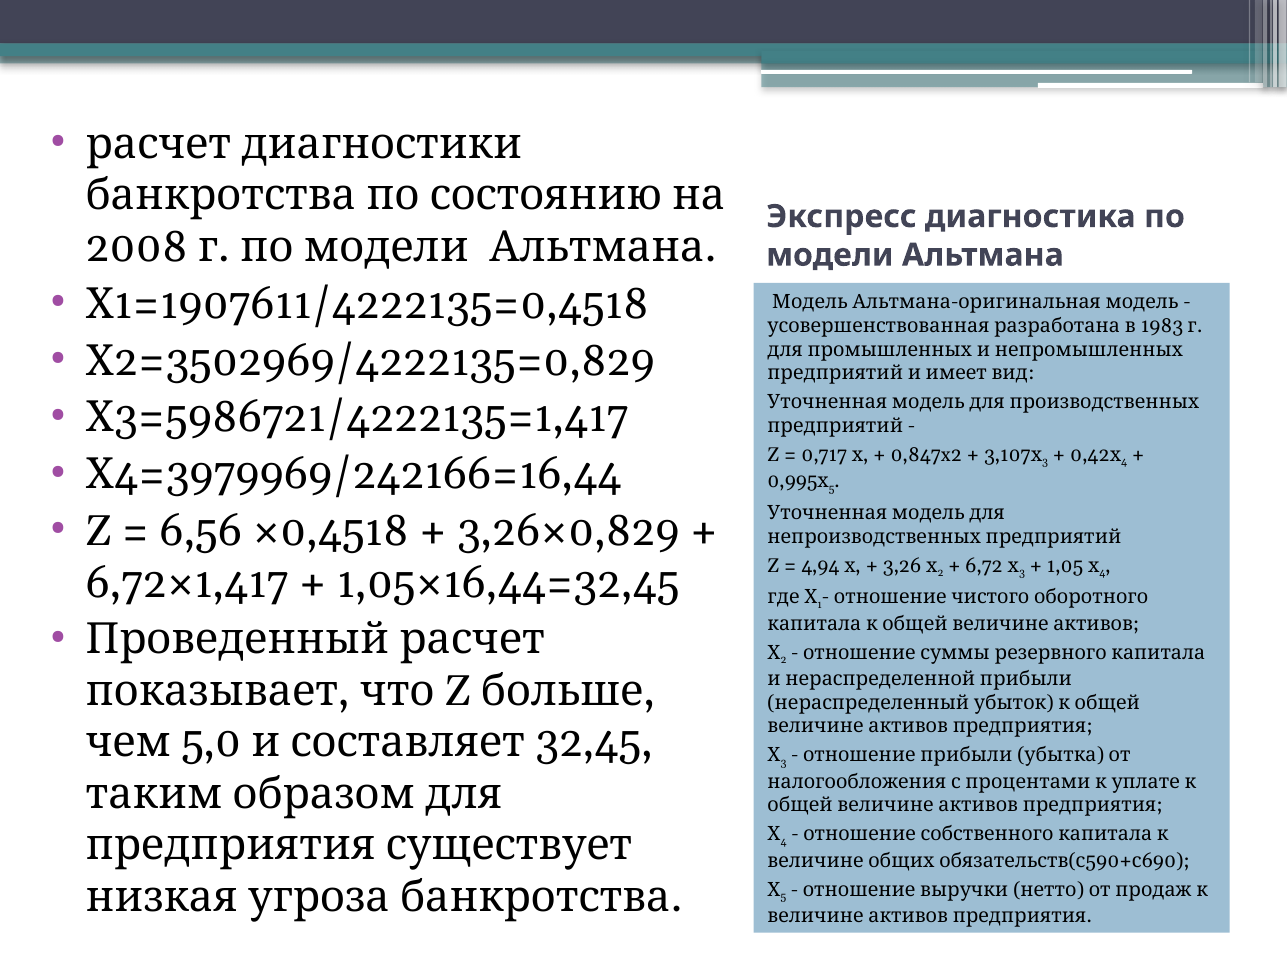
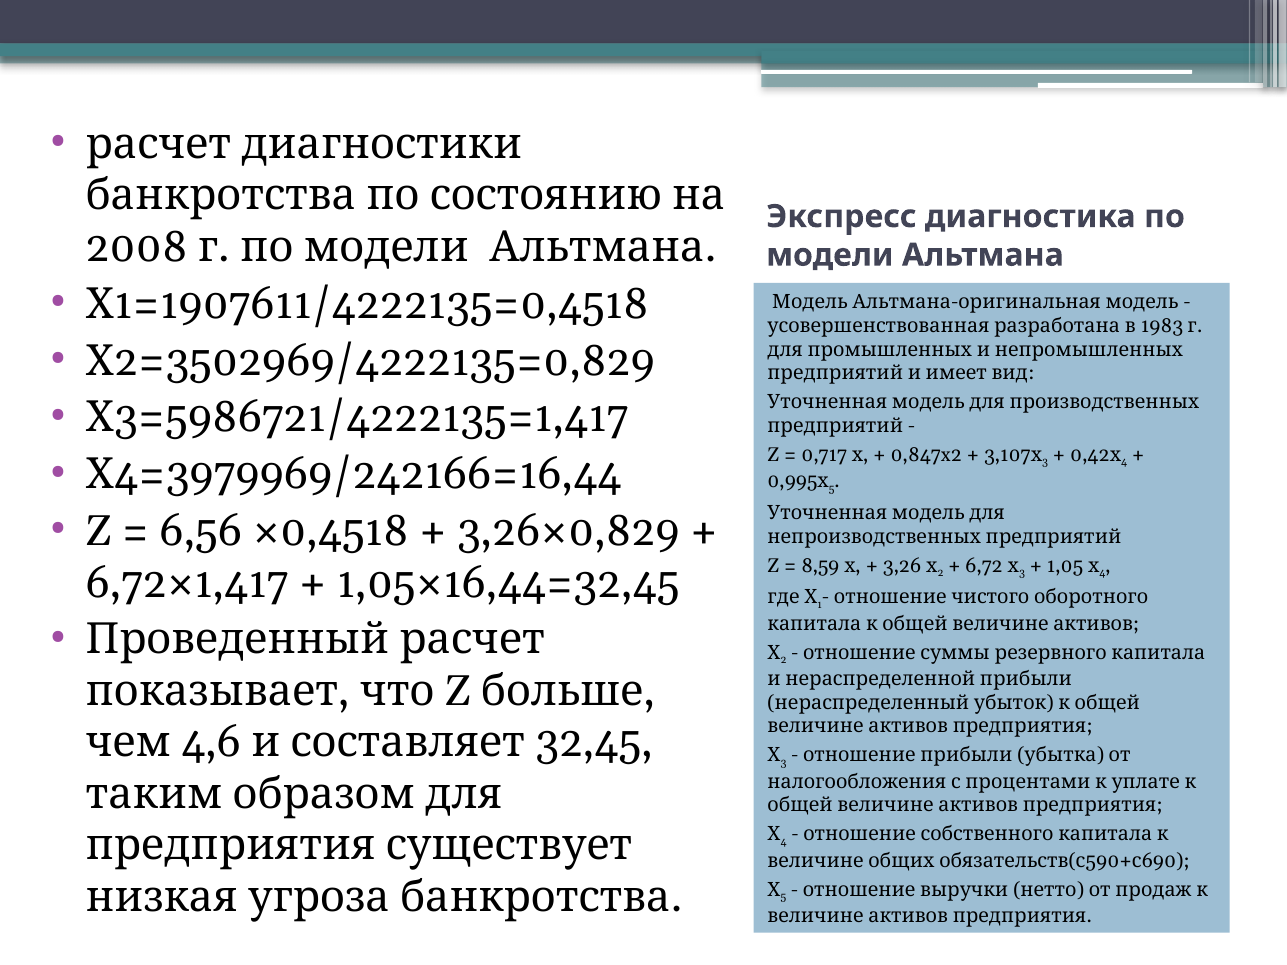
4,94: 4,94 -> 8,59
5,0: 5,0 -> 4,6
